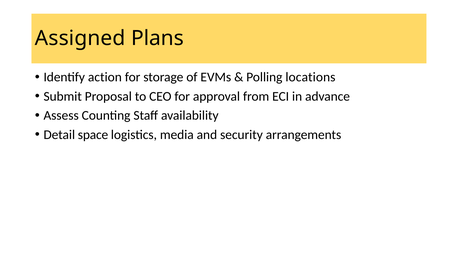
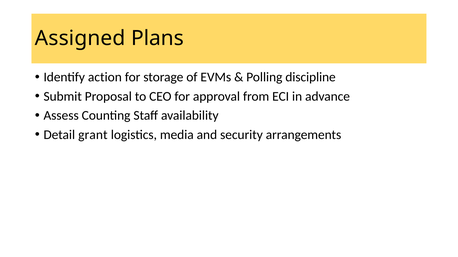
locations: locations -> discipline
space: space -> grant
